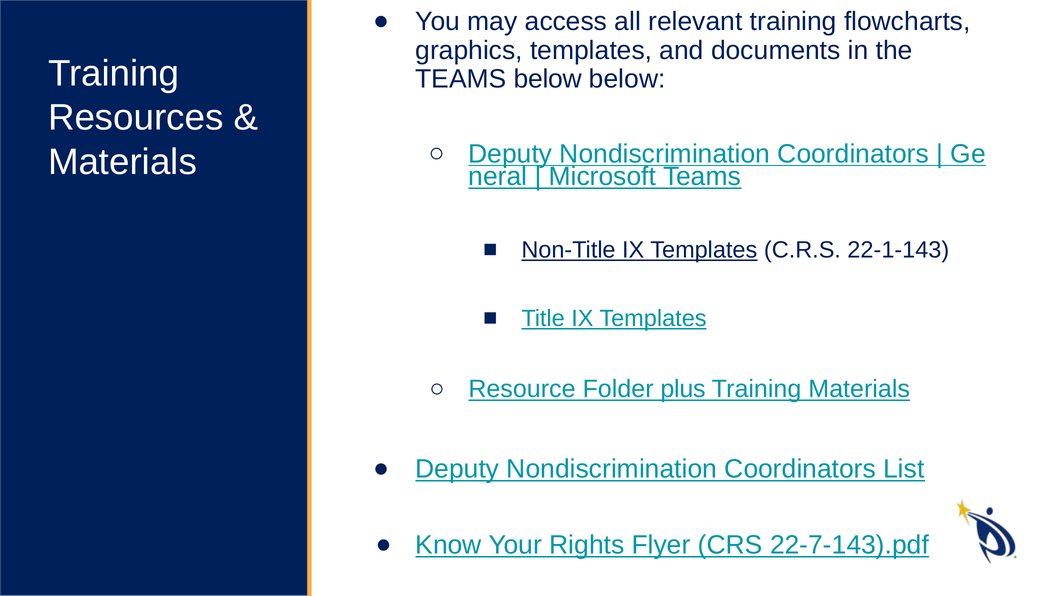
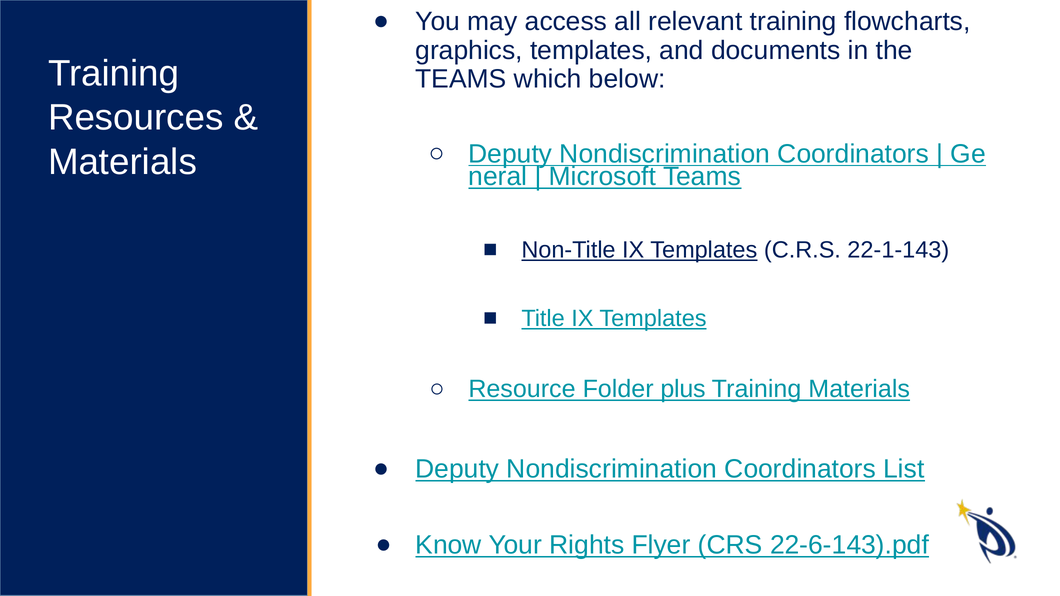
TEAMS below: below -> which
22-7-143).pdf: 22-7-143).pdf -> 22-6-143).pdf
